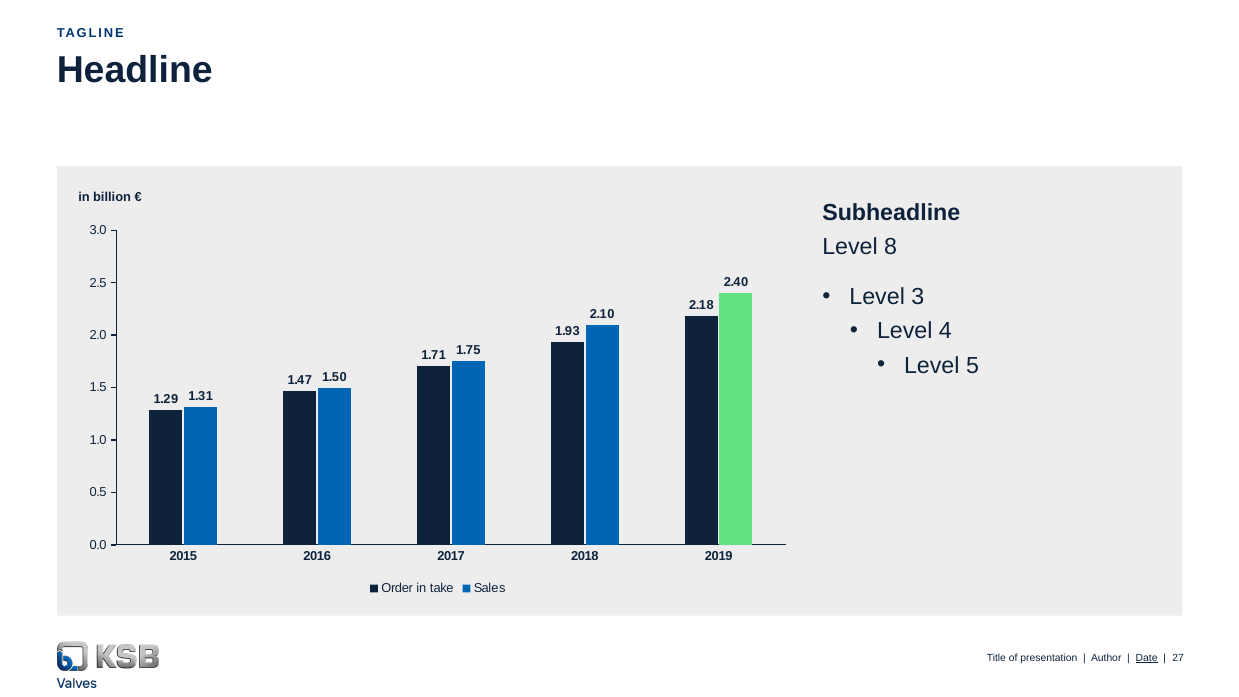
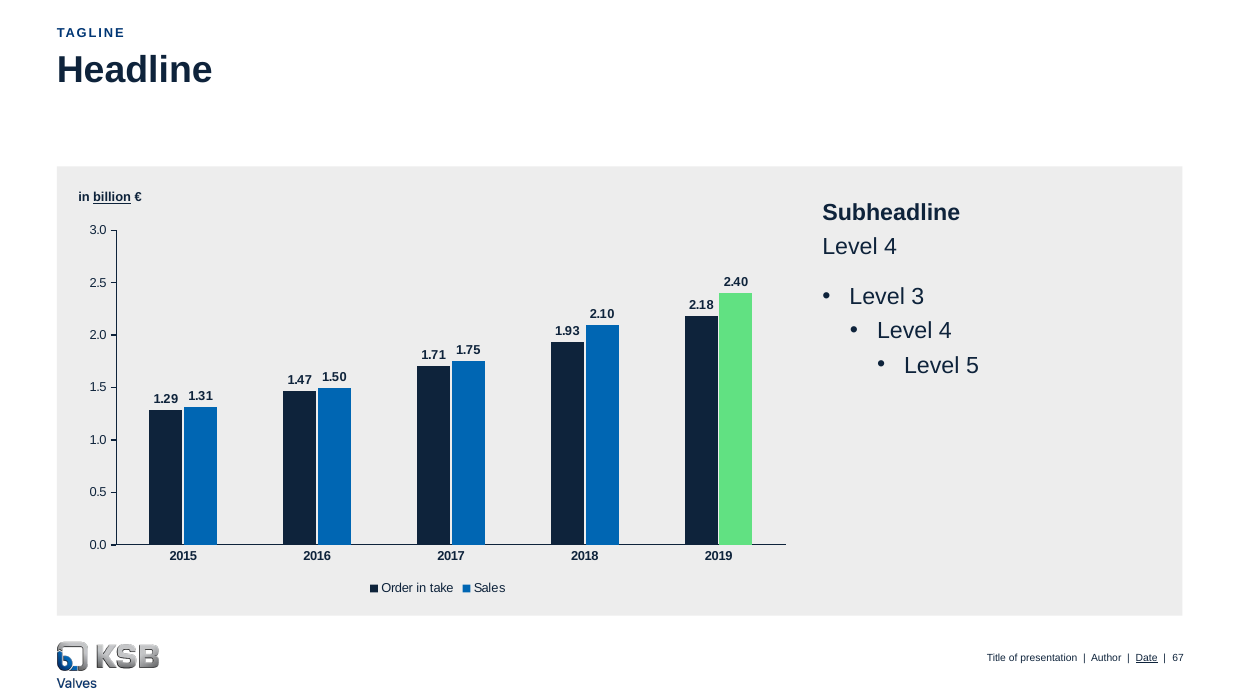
billion underline: none -> present
8 at (891, 247): 8 -> 4
27: 27 -> 67
